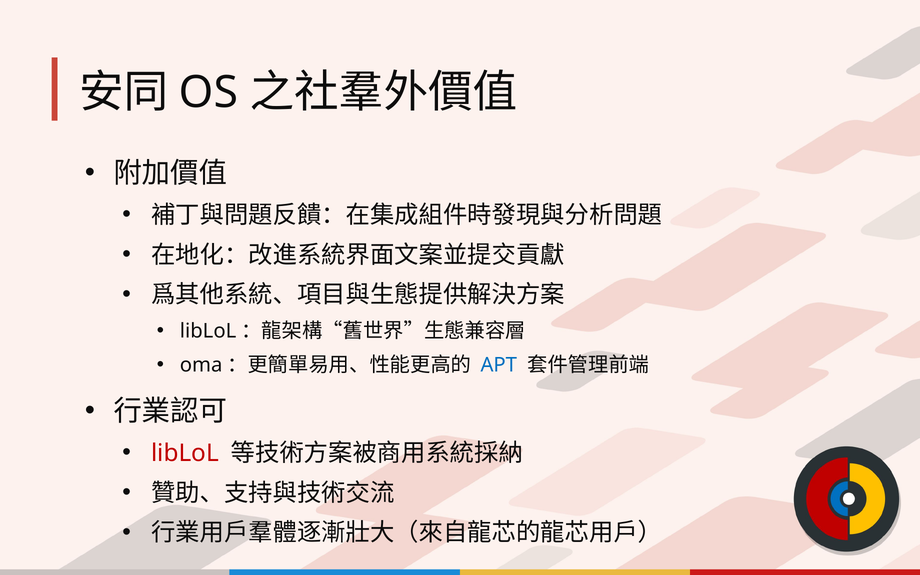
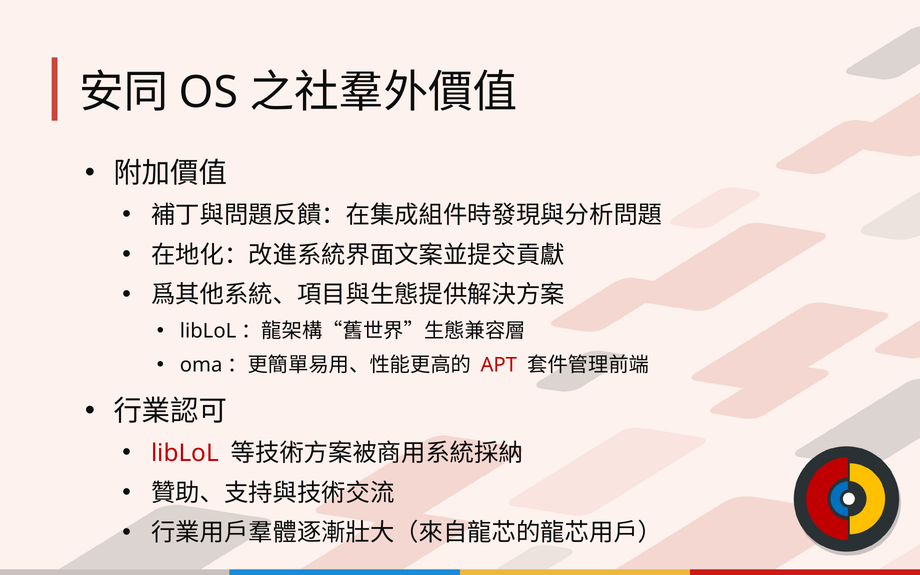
APT colour: blue -> red
